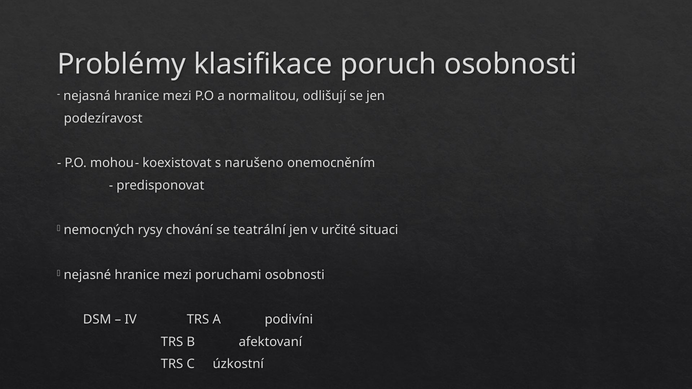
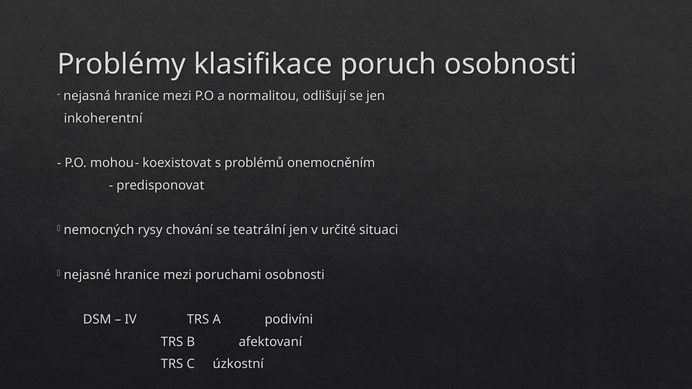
podezíravost: podezíravost -> inkoherentní
narušeno: narušeno -> problémů
